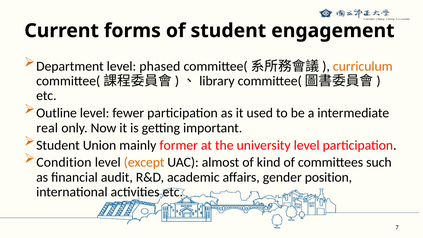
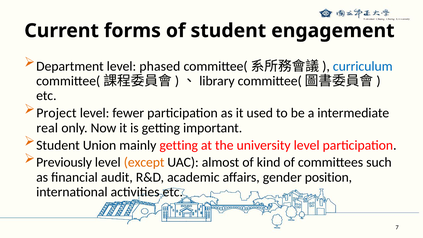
curriculum colour: orange -> blue
Outline: Outline -> Project
mainly former: former -> getting
Condition: Condition -> Previously
